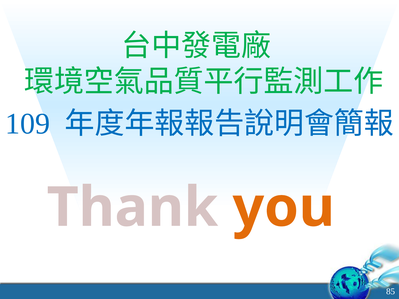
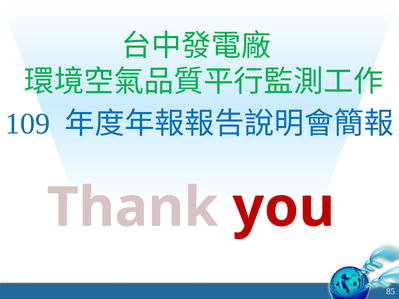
you colour: orange -> red
